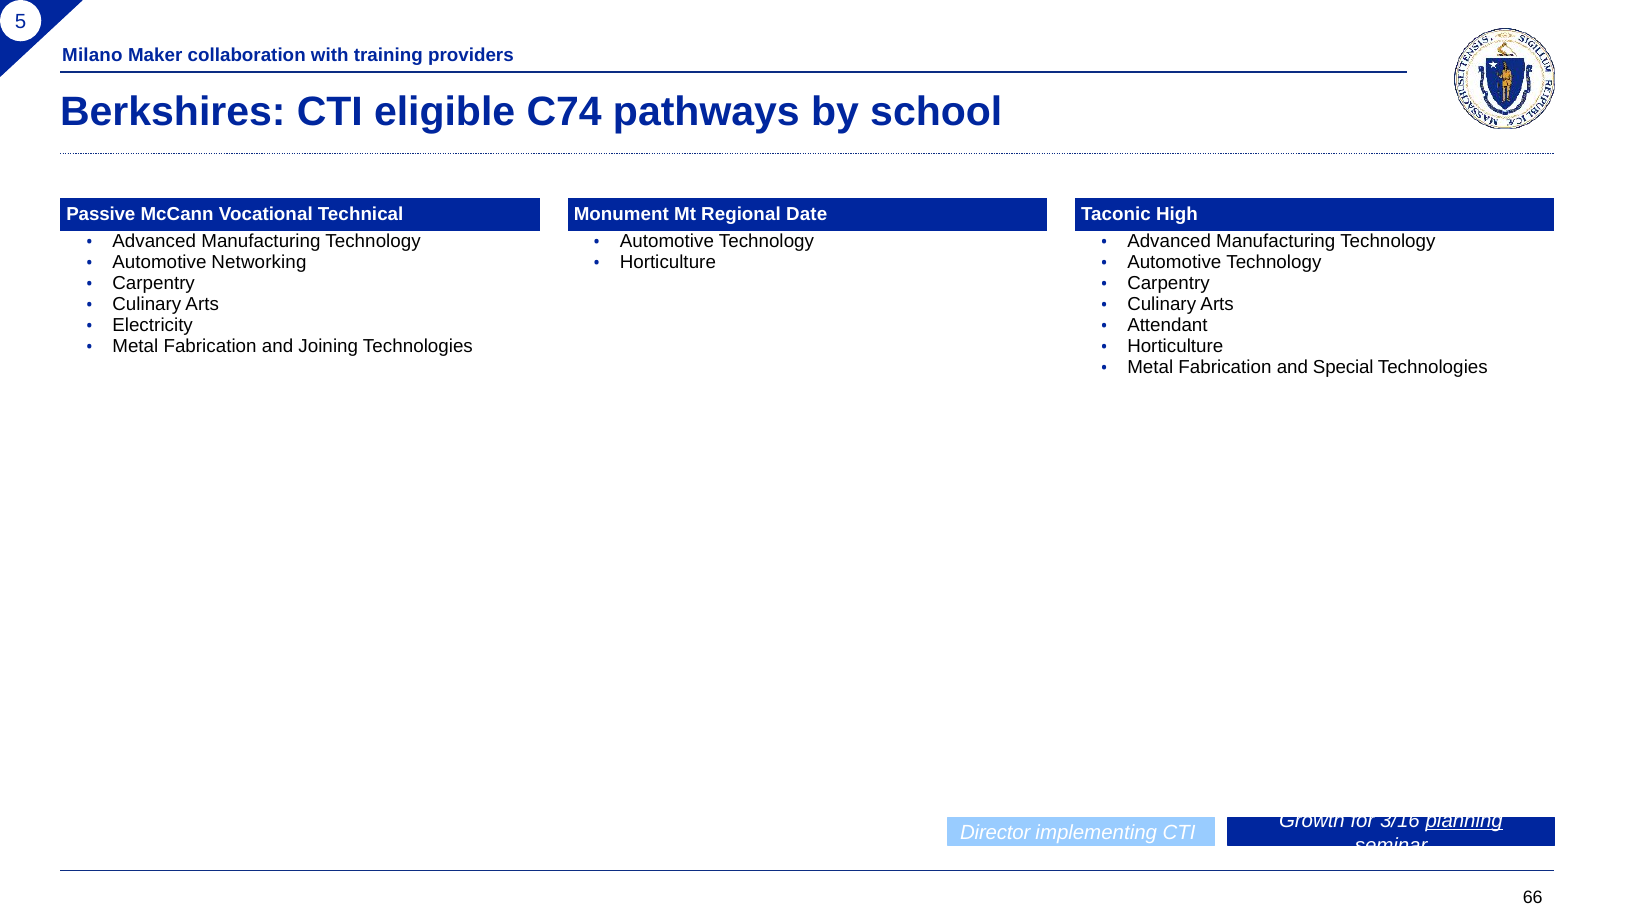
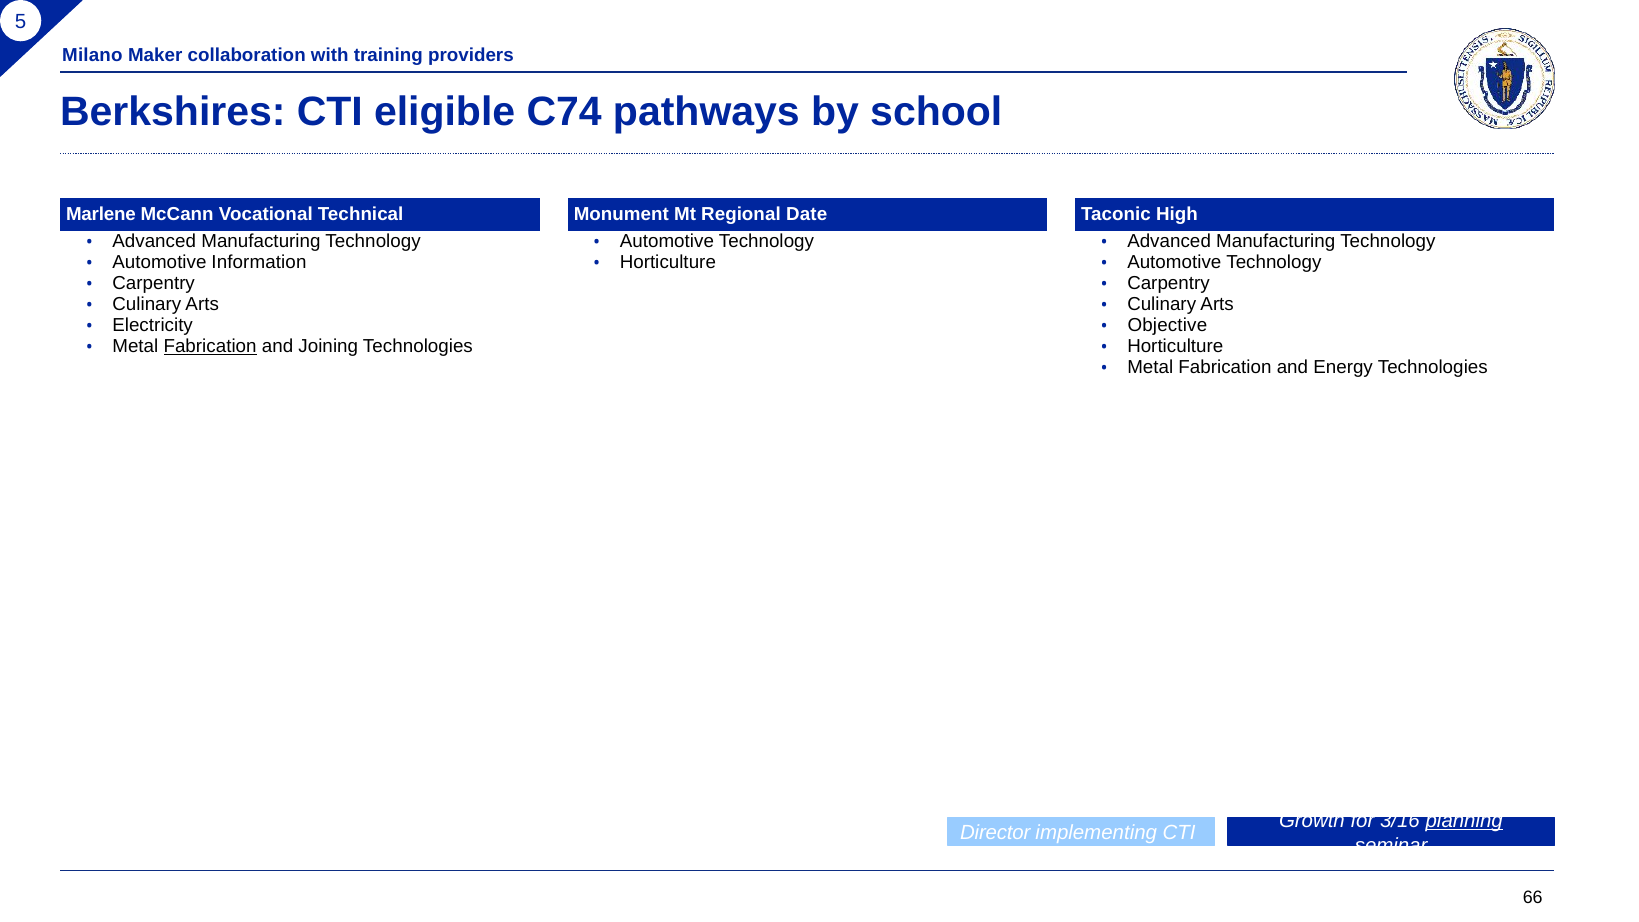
Passive: Passive -> Marlene
Networking: Networking -> Information
Attendant: Attendant -> Objective
Fabrication at (210, 346) underline: none -> present
Special: Special -> Energy
